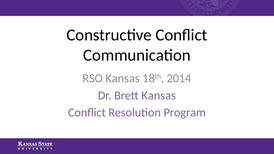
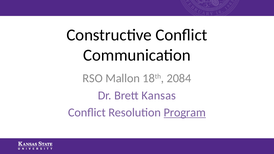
RSO Kansas: Kansas -> Mallon
2014: 2014 -> 2084
Program underline: none -> present
